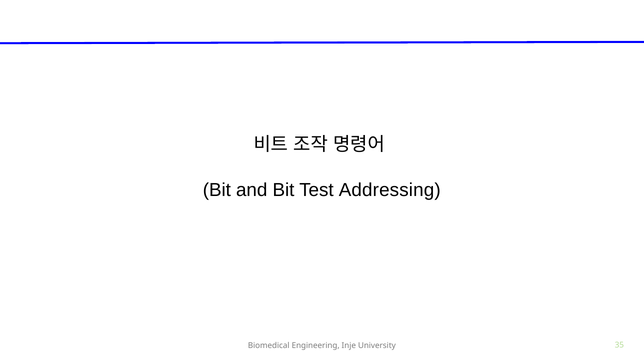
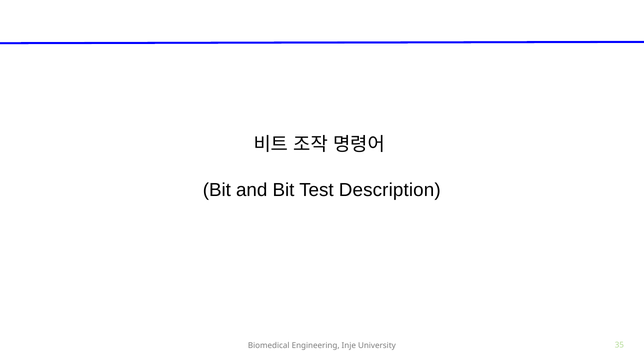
Addressing: Addressing -> Description
